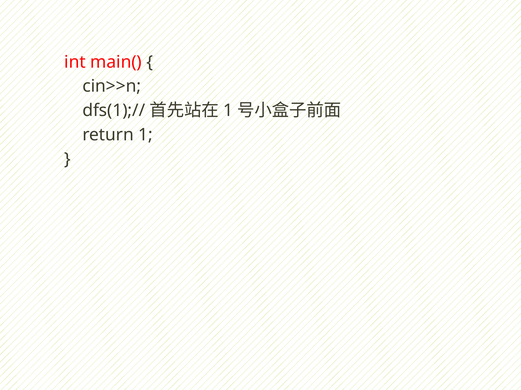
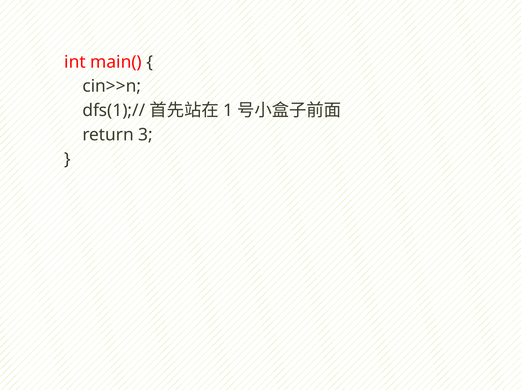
return 1: 1 -> 3
